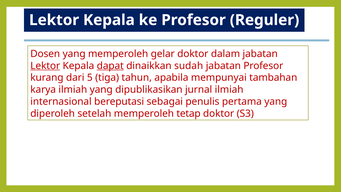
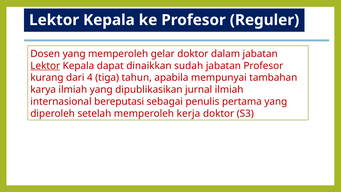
dapat underline: present -> none
5: 5 -> 4
tetap: tetap -> kerja
